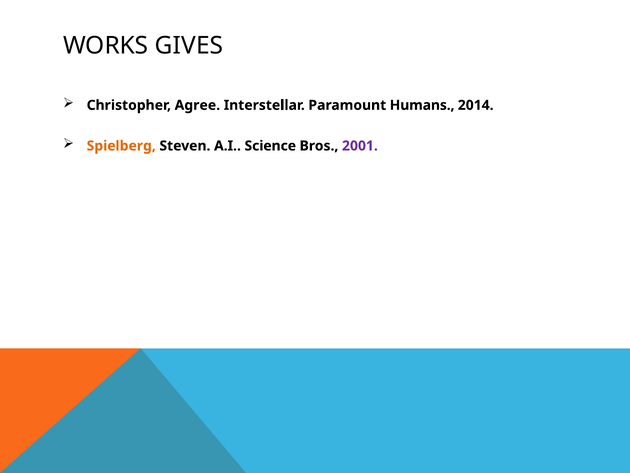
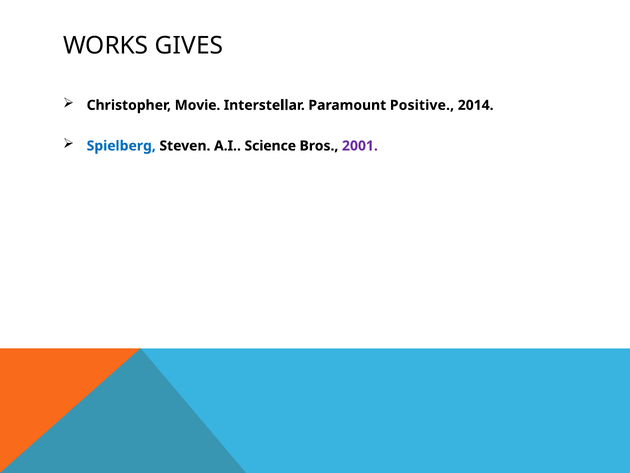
Agree: Agree -> Movie
Humans: Humans -> Positive
Spielberg colour: orange -> blue
